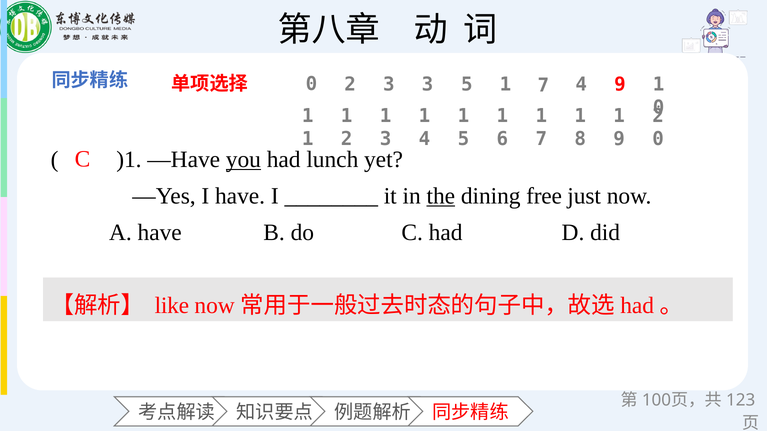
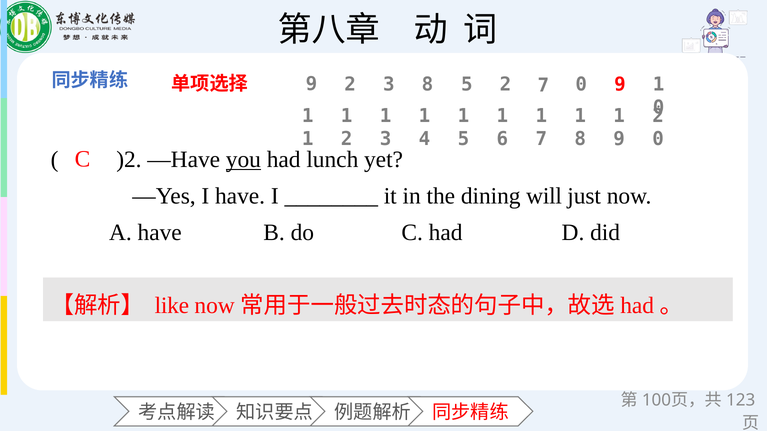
0 at (311, 84): 0 -> 9
3 3: 3 -> 8
1 at (505, 85): 1 -> 2
7 4: 4 -> 0
)1: )1 -> )2
the underline: present -> none
free: free -> will
